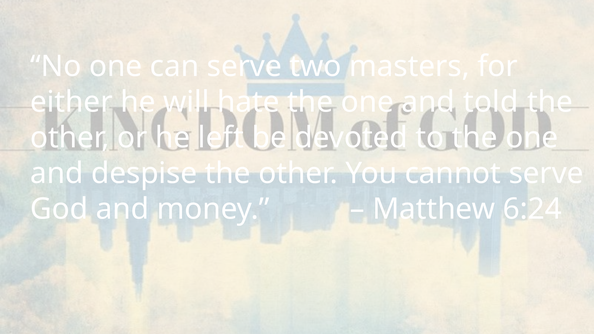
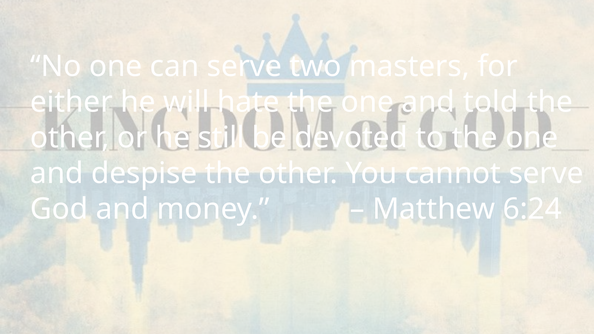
left: left -> still
